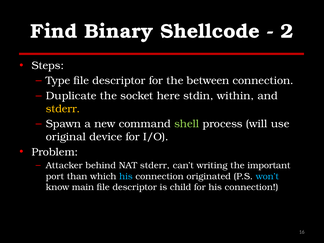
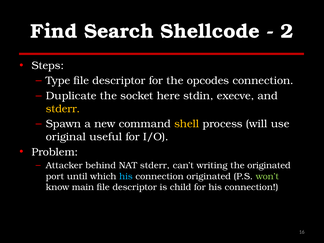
Binary: Binary -> Search
between: between -> opcodes
within: within -> execve
shell colour: light green -> yellow
device: device -> useful
the important: important -> originated
than: than -> until
won’t colour: light blue -> light green
